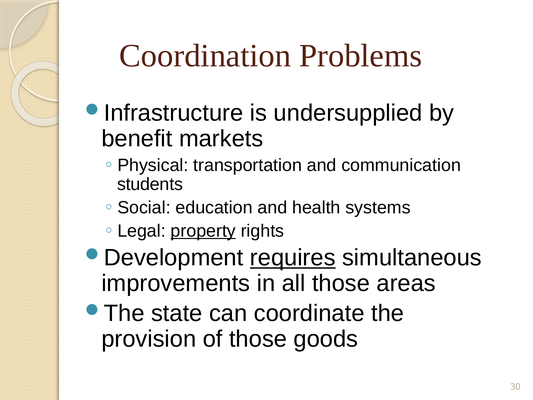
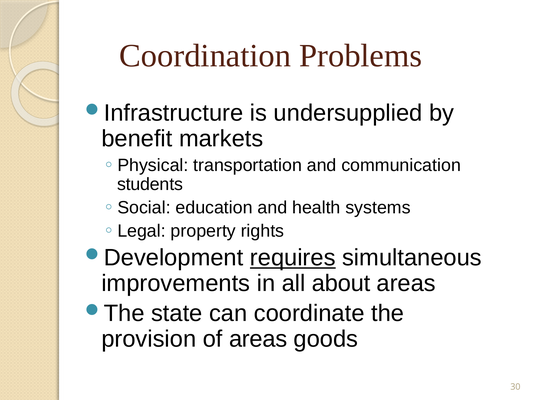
property underline: present -> none
all those: those -> about
of those: those -> areas
